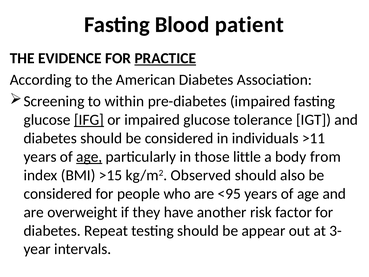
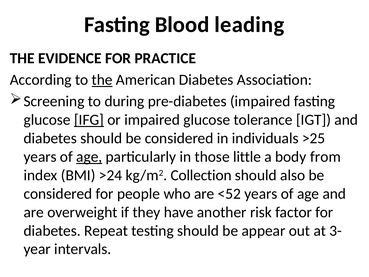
patient: patient -> leading
PRACTICE underline: present -> none
the at (102, 80) underline: none -> present
within: within -> during
>11: >11 -> >25
>15: >15 -> >24
Observed: Observed -> Collection
<95: <95 -> <52
